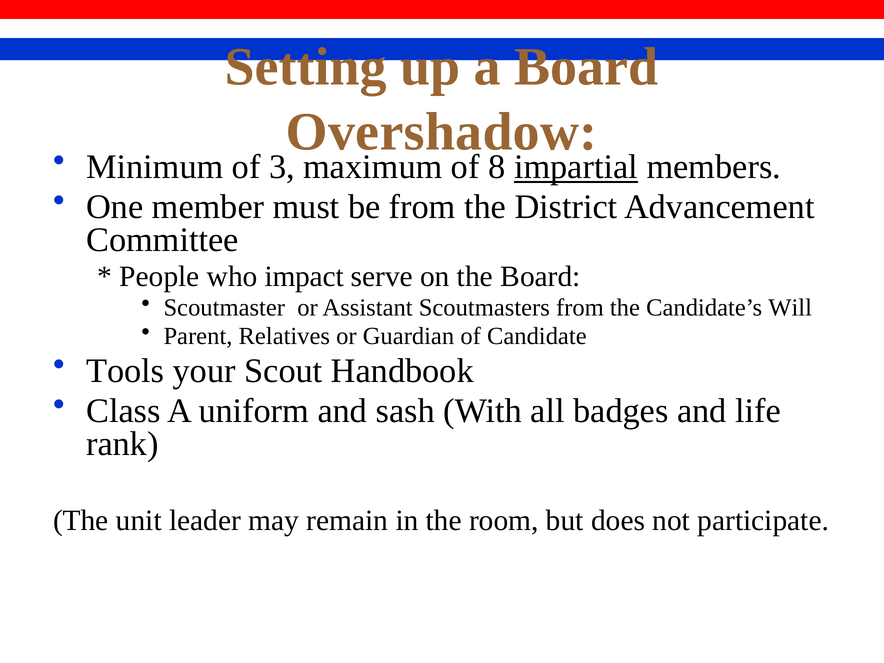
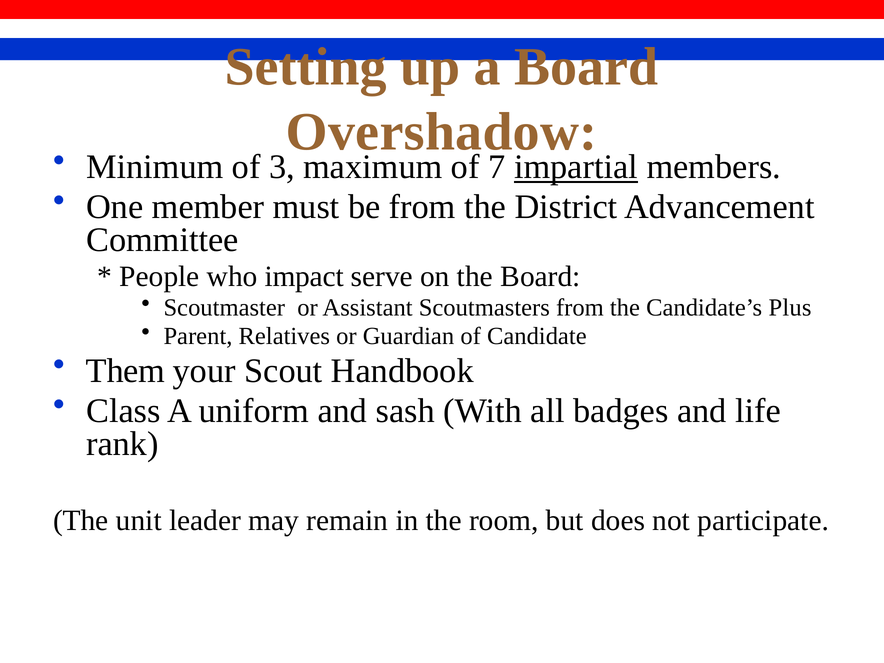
8: 8 -> 7
Will: Will -> Plus
Tools: Tools -> Them
